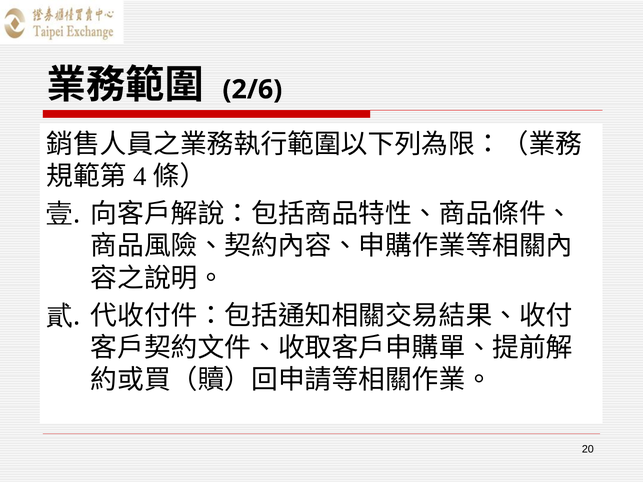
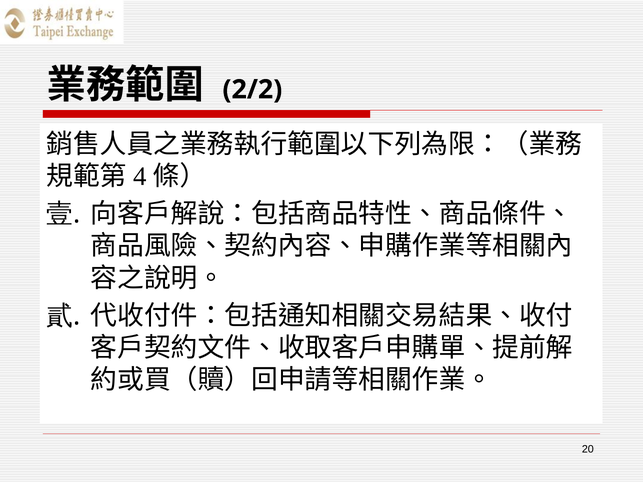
2/6: 2/6 -> 2/2
